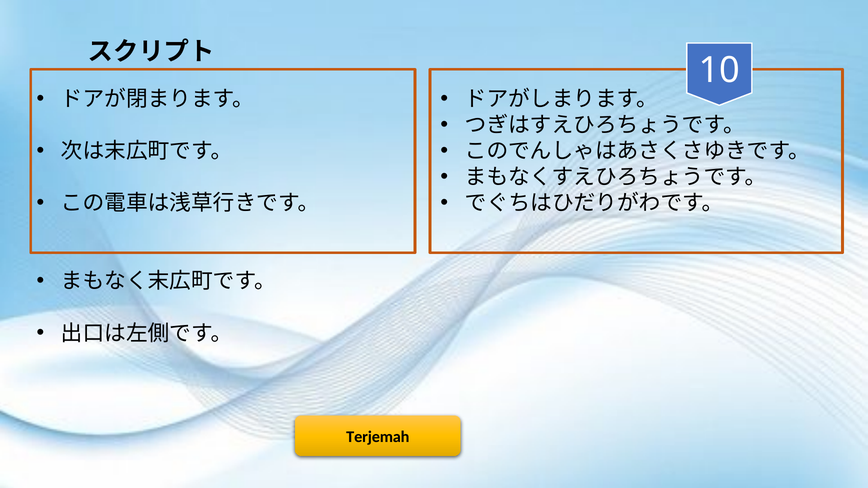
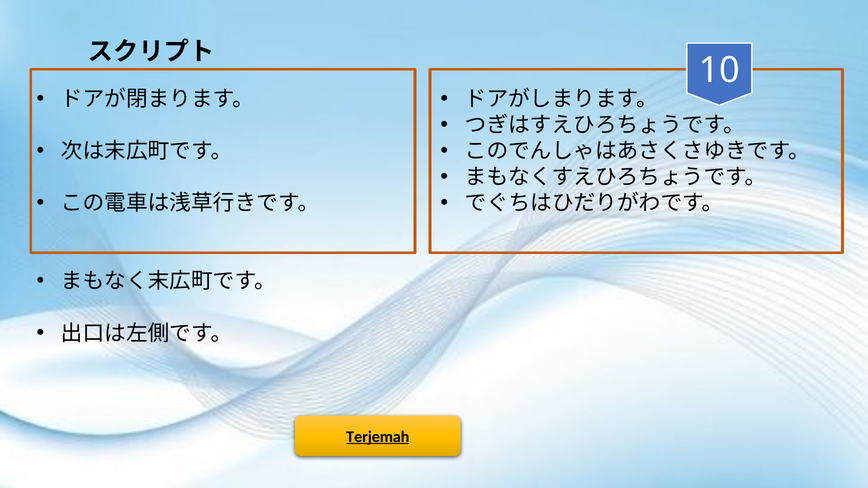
Terjemah underline: none -> present
